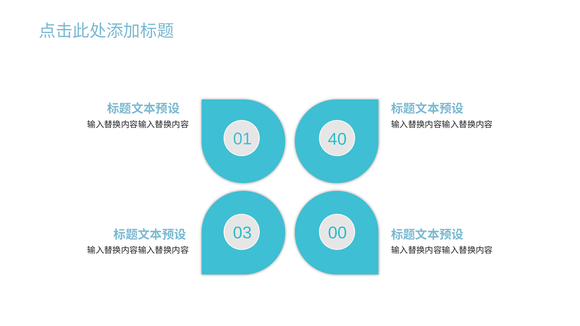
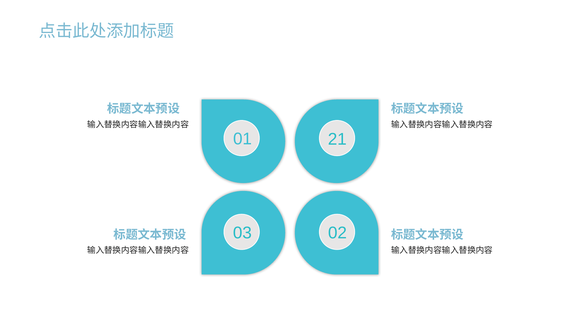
40: 40 -> 21
00: 00 -> 02
